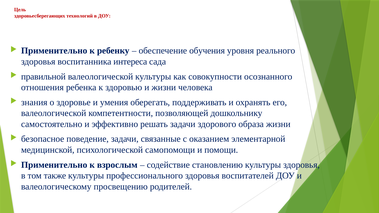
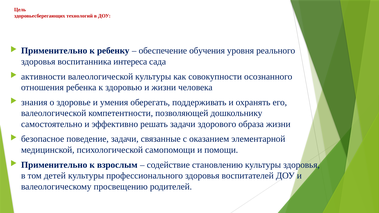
правильной: правильной -> активности
также: также -> детей
